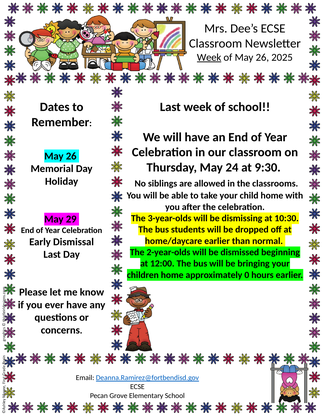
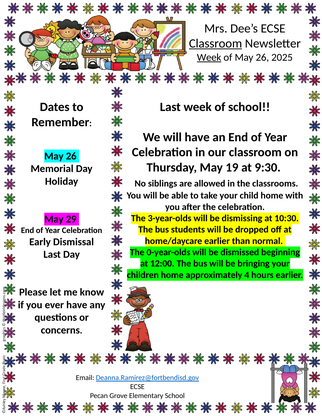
Classroom at (216, 44) underline: none -> present
24: 24 -> 19
2-year-olds: 2-year-olds -> 0-year-olds
0: 0 -> 4
